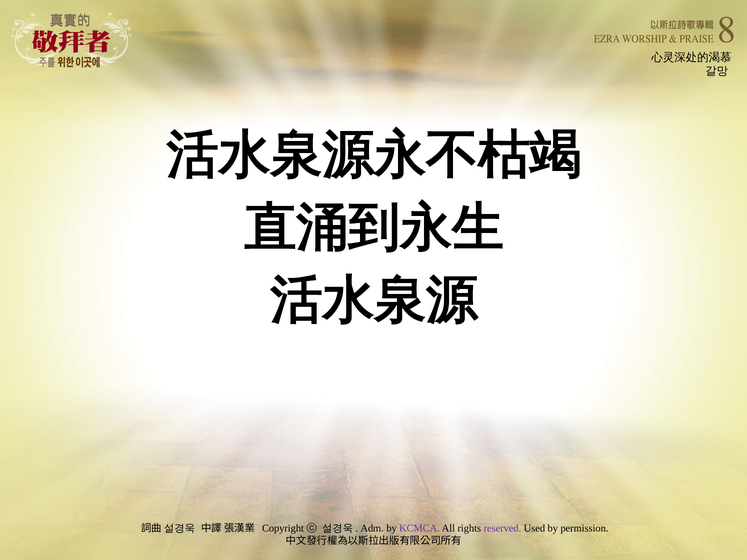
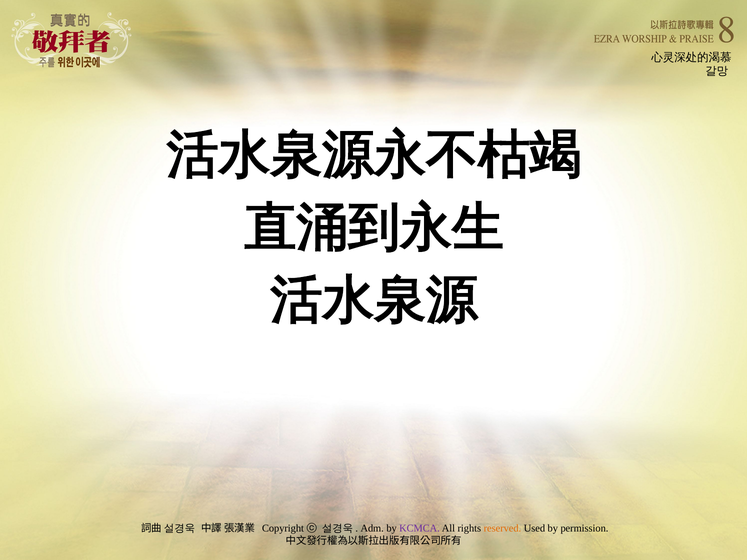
reserved colour: purple -> orange
